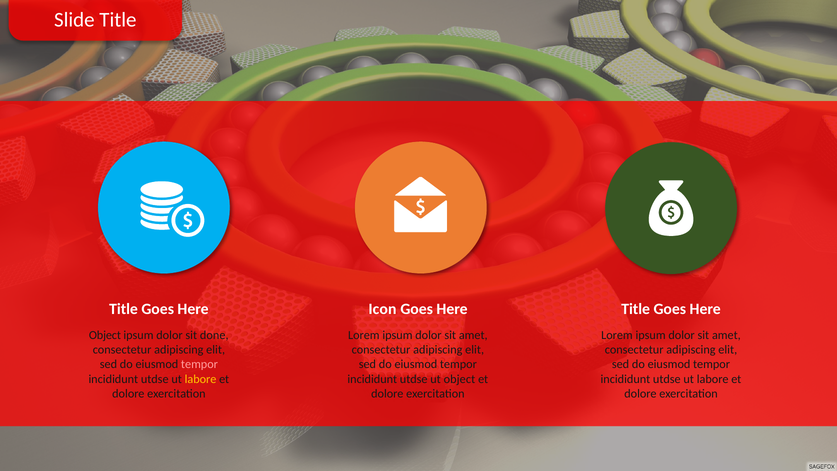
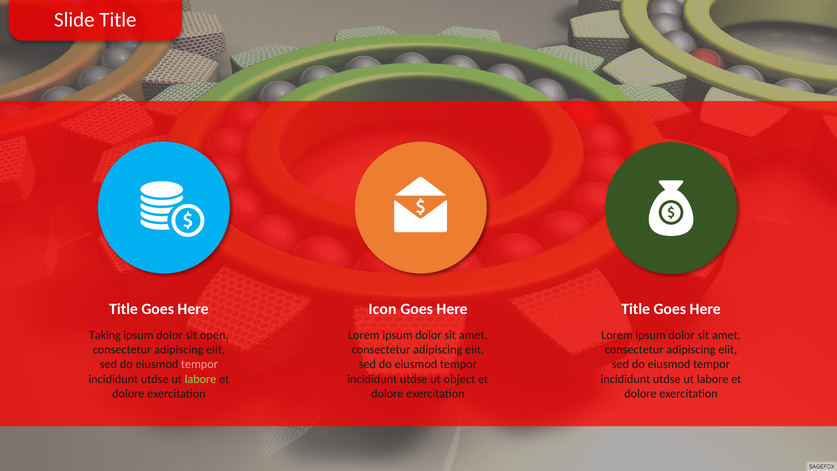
Object at (105, 335): Object -> Taking
done: done -> open
labore at (201, 379) colour: yellow -> light green
